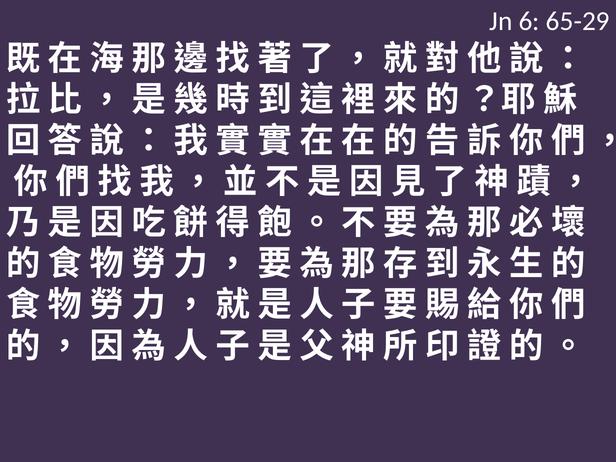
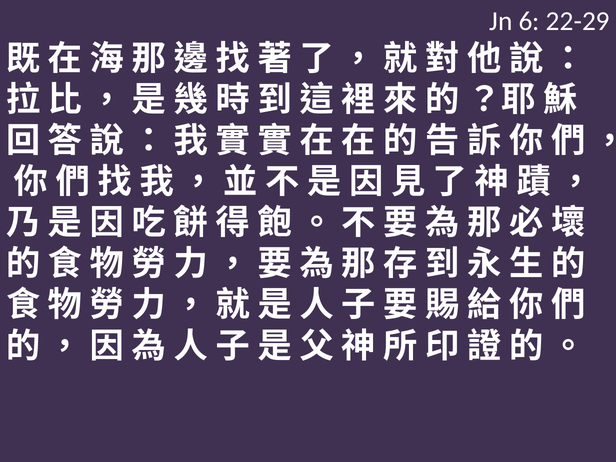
65-29: 65-29 -> 22-29
